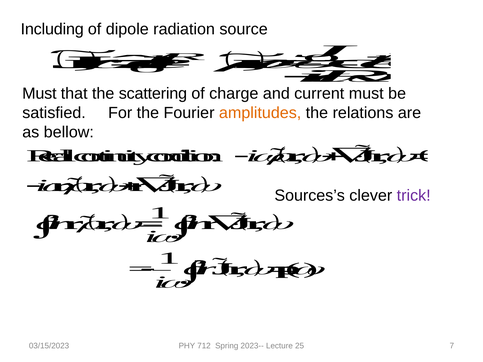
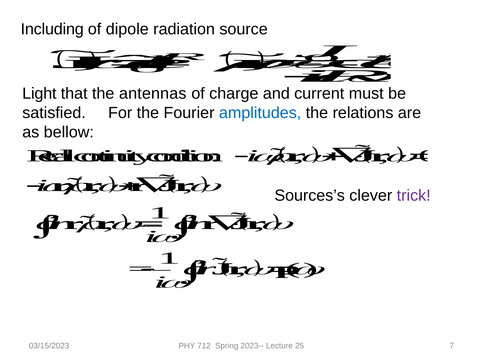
Must at (39, 93): Must -> Light
scattering: scattering -> antennas
amplitudes colour: orange -> blue
